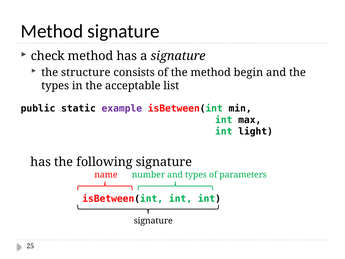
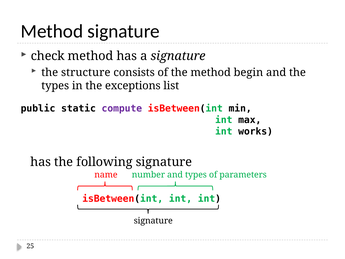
acceptable: acceptable -> exceptions
example: example -> compute
light: light -> works
